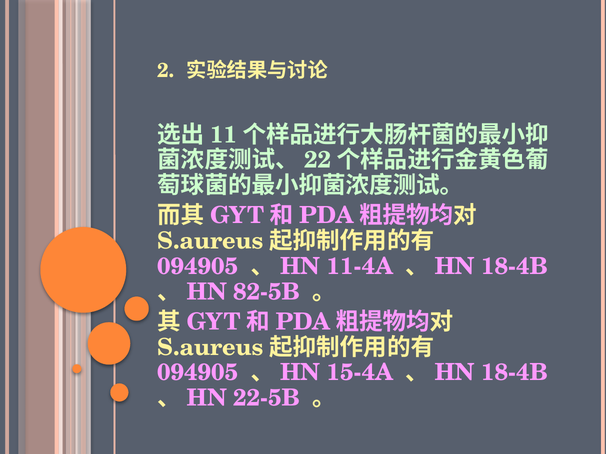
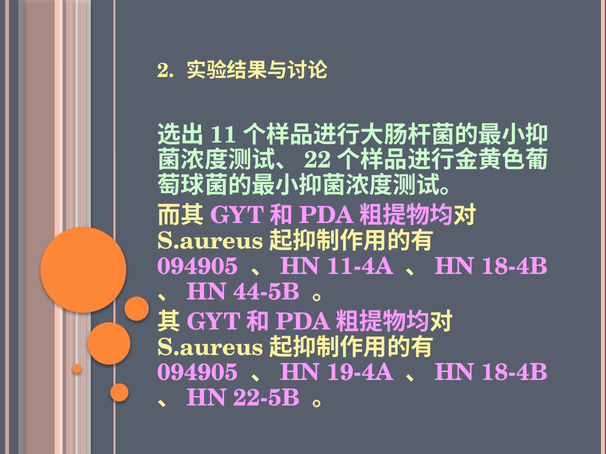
82-5B: 82-5B -> 44-5B
15-4A: 15-4A -> 19-4A
